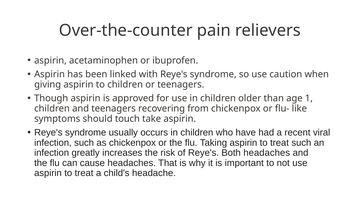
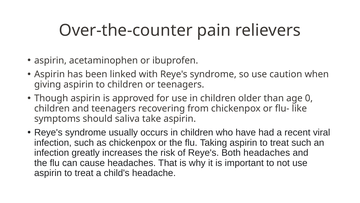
1: 1 -> 0
touch: touch -> saliva
